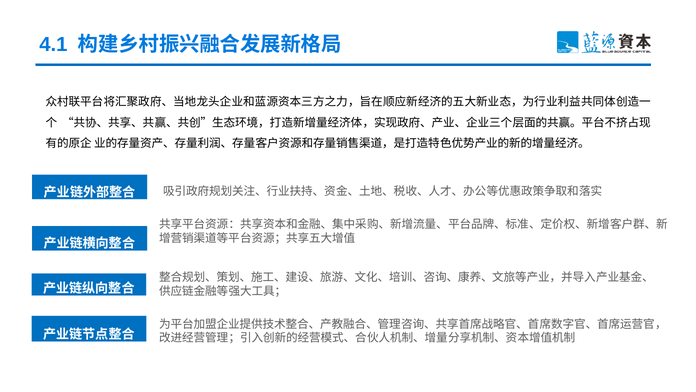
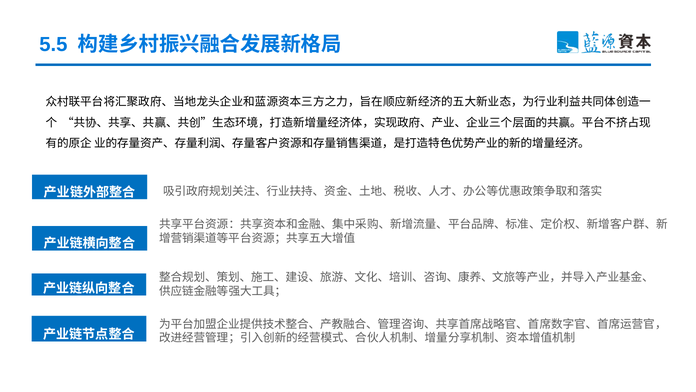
4.1: 4.1 -> 5.5
